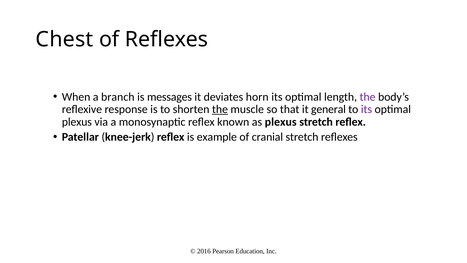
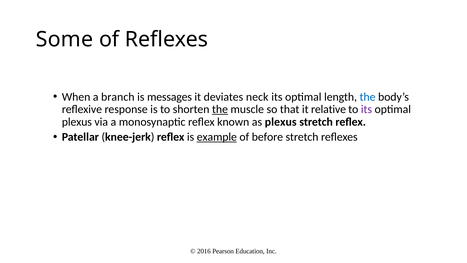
Chest: Chest -> Some
horn: horn -> neck
the at (368, 97) colour: purple -> blue
general: general -> relative
example underline: none -> present
cranial: cranial -> before
